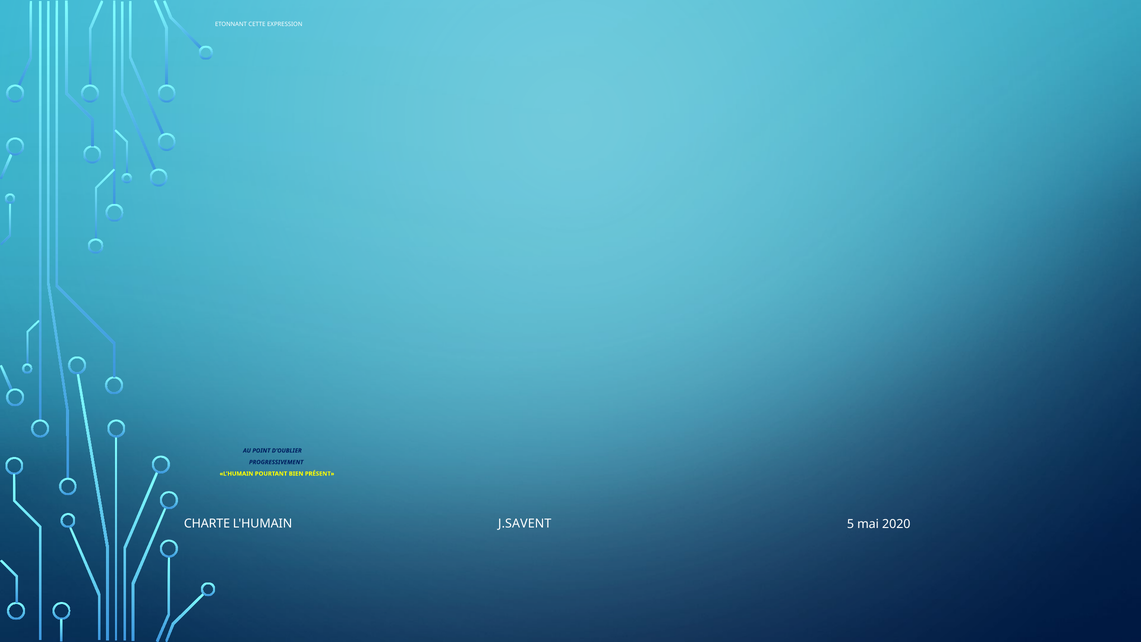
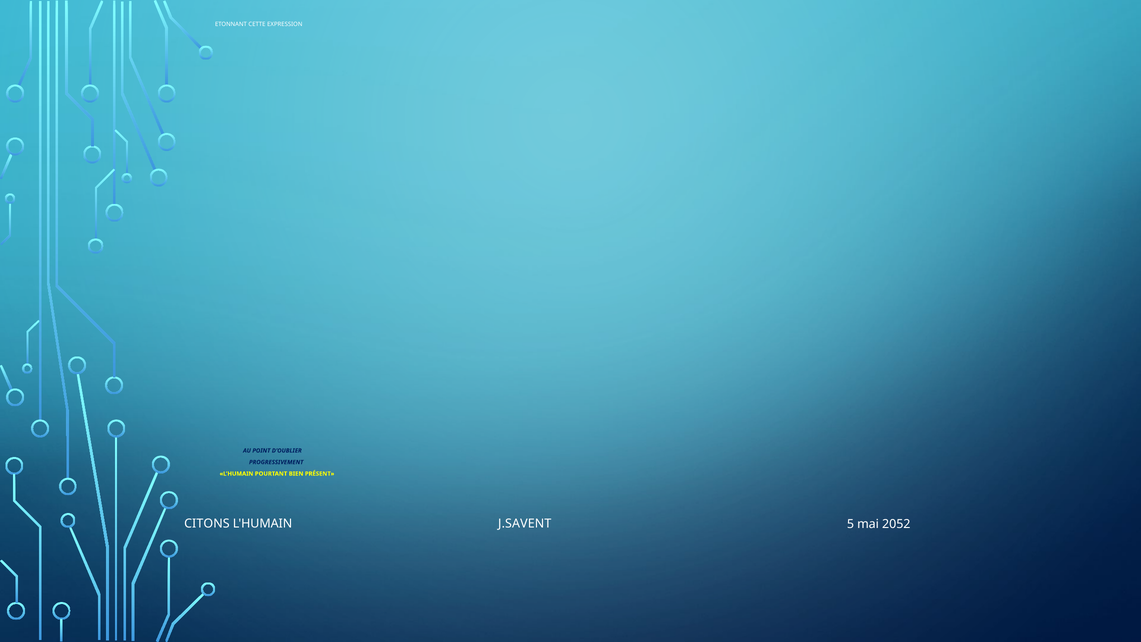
CHARTE: CHARTE -> CITONS
2020: 2020 -> 2052
